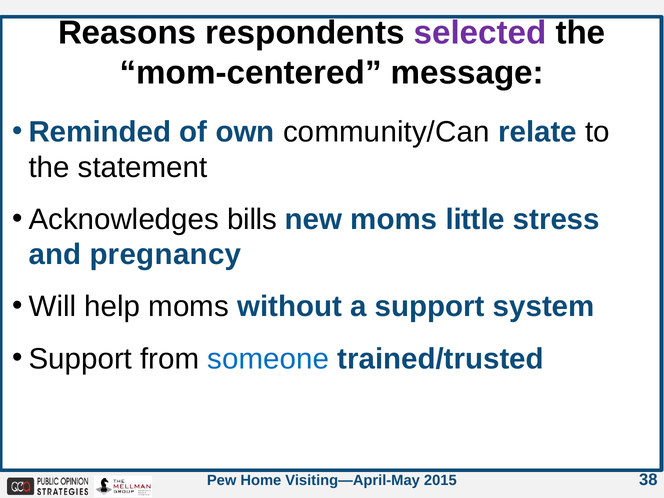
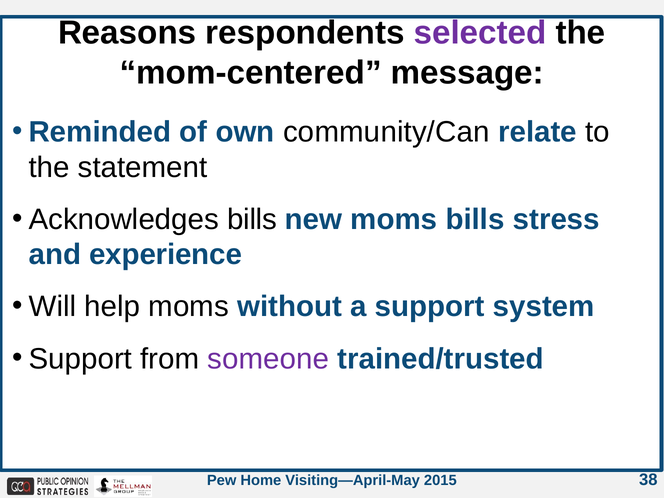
moms little: little -> bills
pregnancy: pregnancy -> experience
someone colour: blue -> purple
